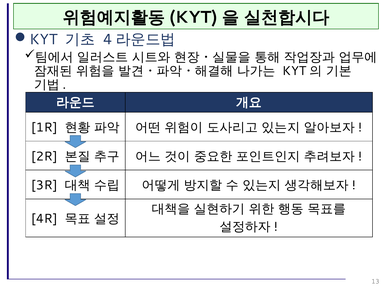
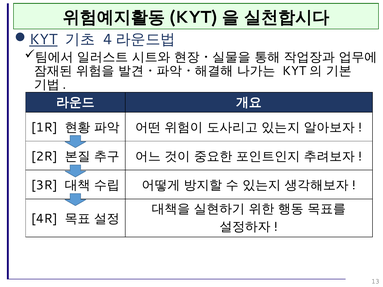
KYT underline: none -> present
